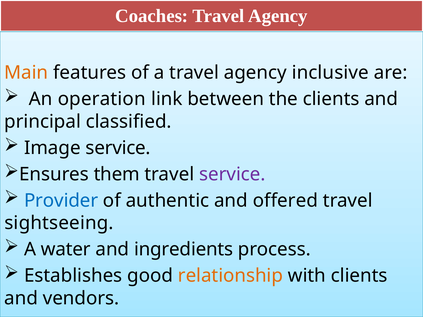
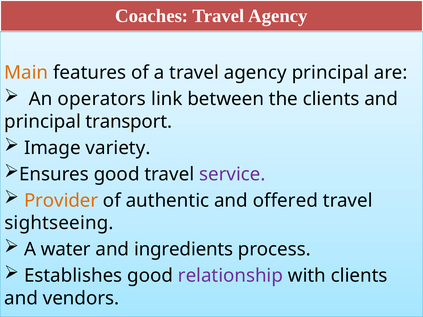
agency inclusive: inclusive -> principal
operation: operation -> operators
classified: classified -> transport
Image service: service -> variety
Ensures them: them -> good
Provider colour: blue -> orange
relationship colour: orange -> purple
